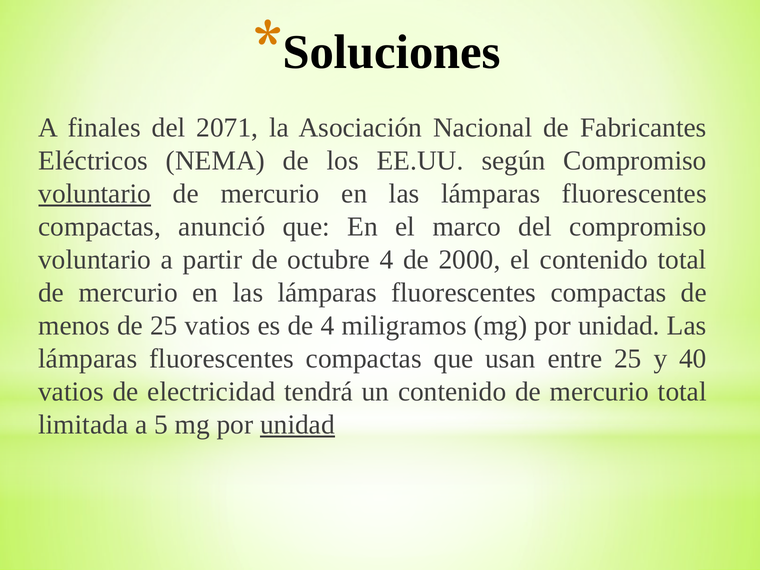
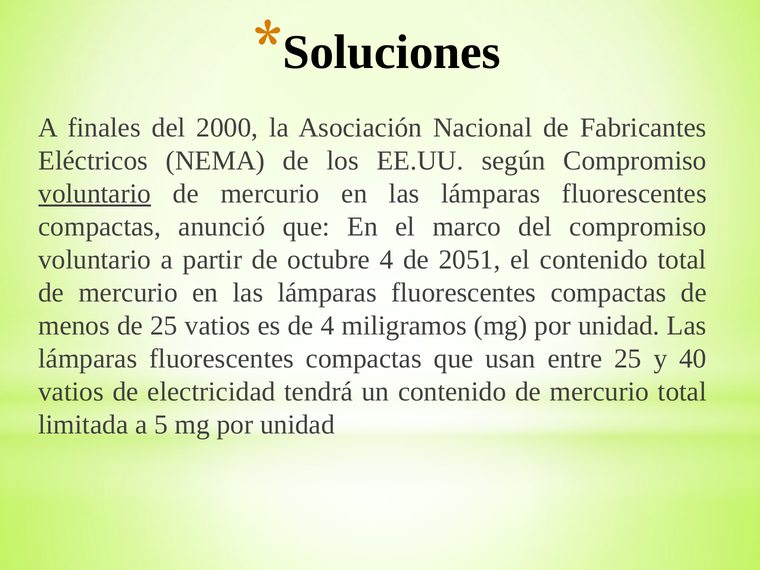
2071: 2071 -> 2000
2000: 2000 -> 2051
unidad at (298, 425) underline: present -> none
